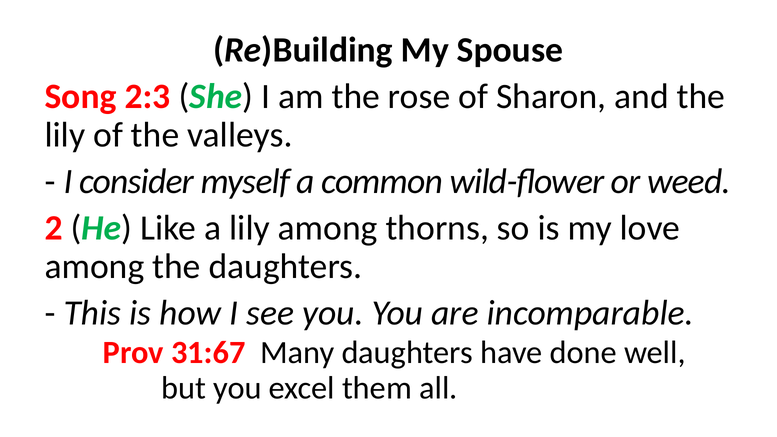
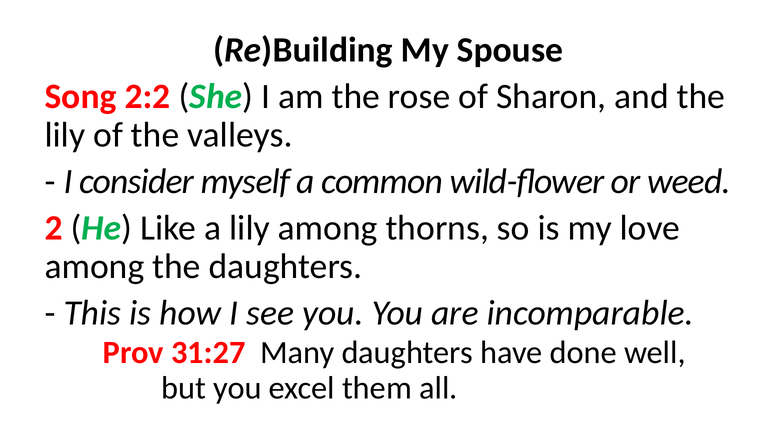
2:3: 2:3 -> 2:2
31:67: 31:67 -> 31:27
